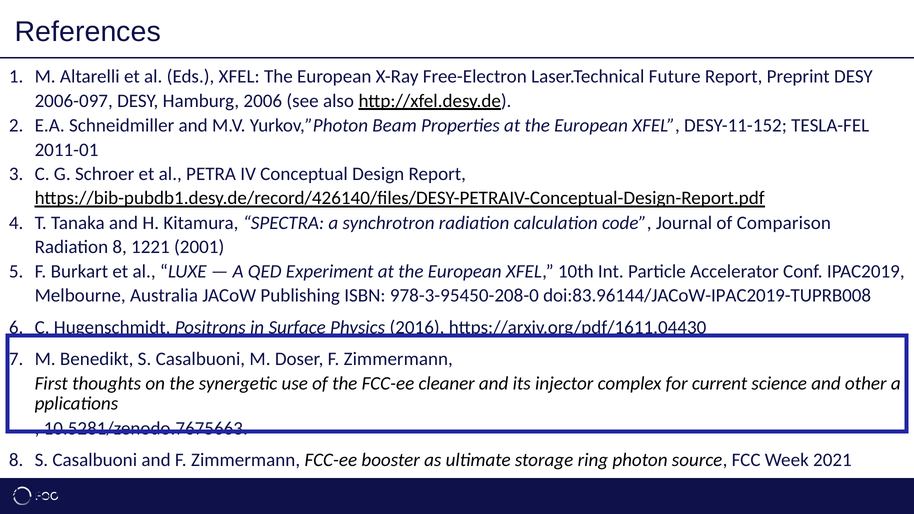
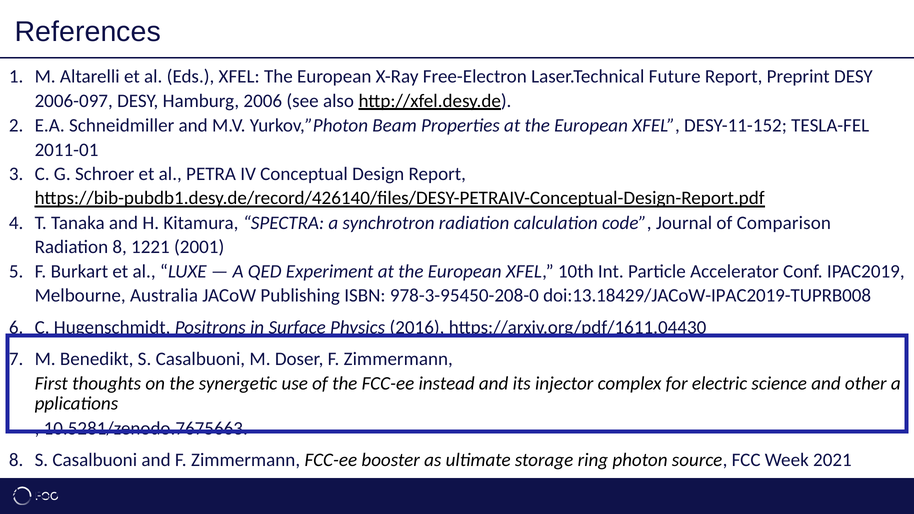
doi:83.96144/JACoW-IPAC2019-TUPRB008: doi:83.96144/JACoW-IPAC2019-TUPRB008 -> doi:13.18429/JACoW-IPAC2019-TUPRB008
cleaner: cleaner -> instead
current: current -> electric
